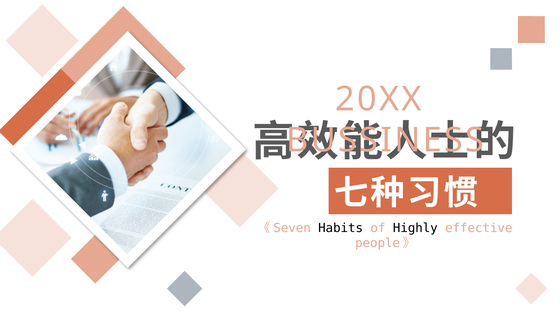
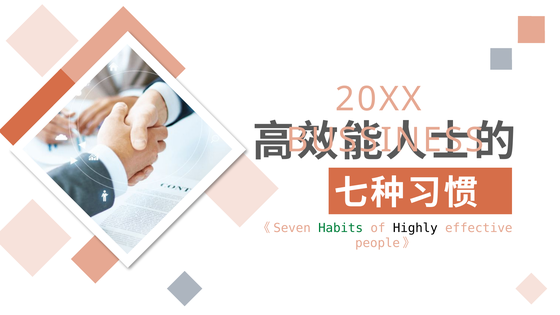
Habits colour: black -> green
